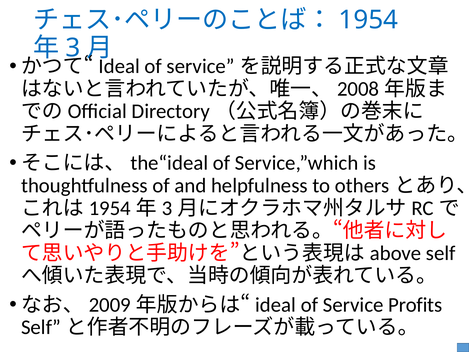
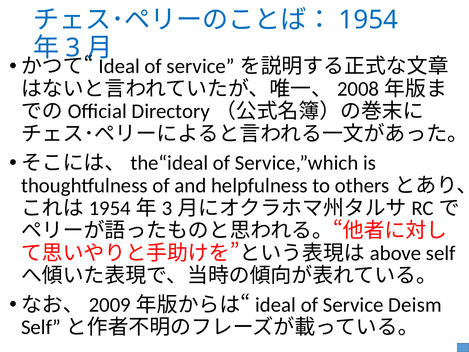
Profits: Profits -> Deism
